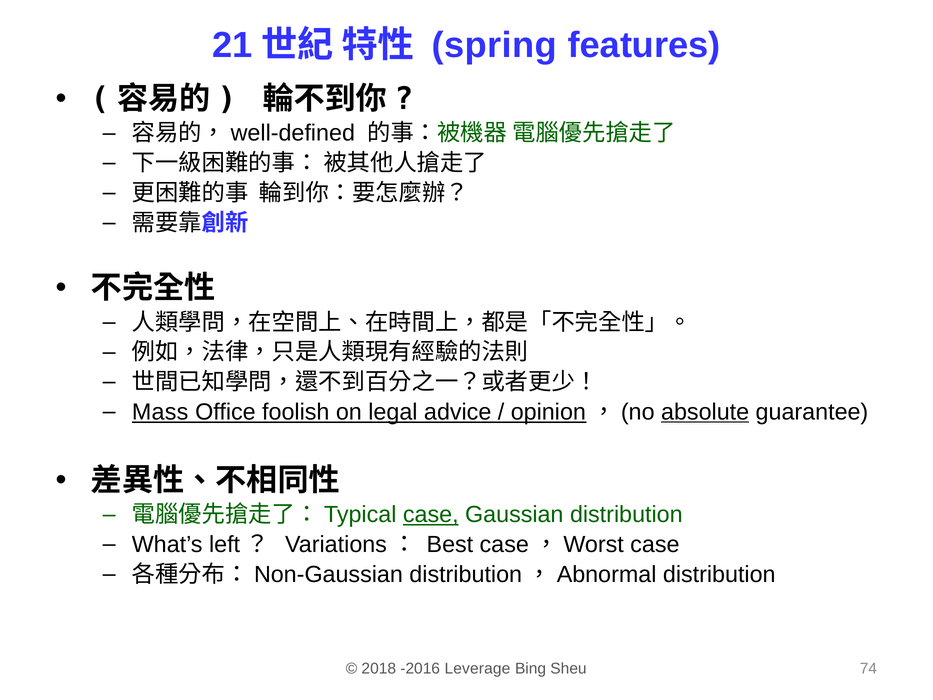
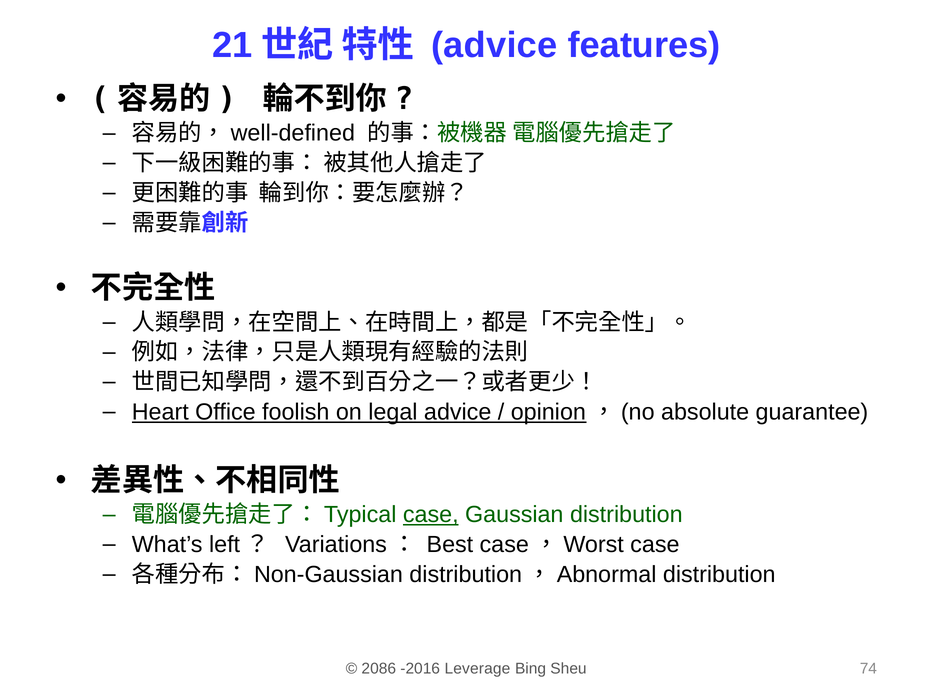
spring at (494, 45): spring -> advice
Mass: Mass -> Heart
absolute underline: present -> none
2018: 2018 -> 2086
